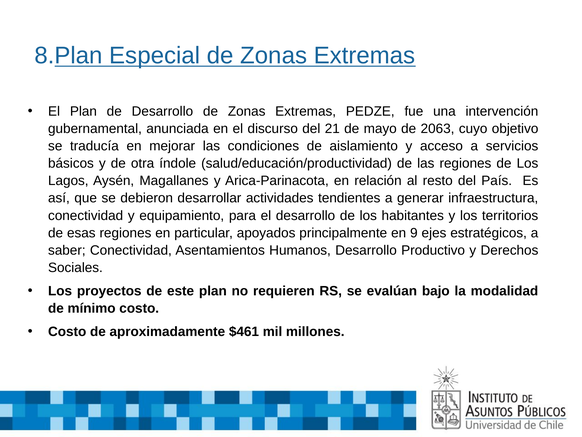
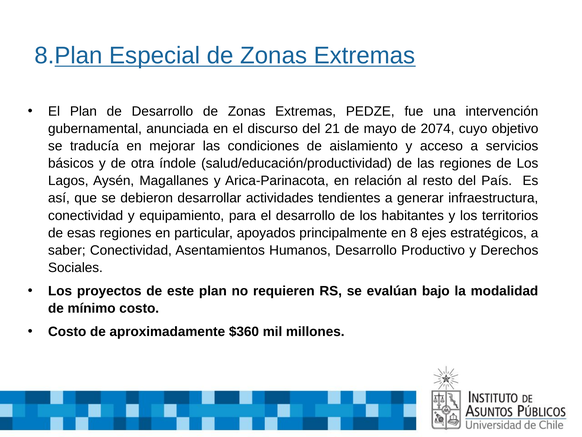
2063: 2063 -> 2074
9: 9 -> 8
$461: $461 -> $360
